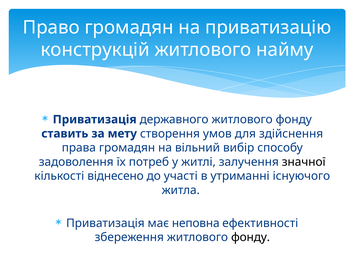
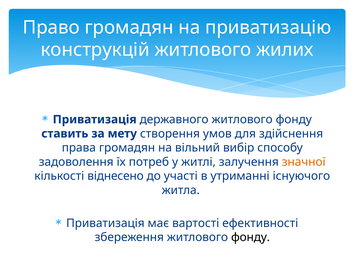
найму: найму -> жилих
значної colour: black -> orange
неповна: неповна -> вартості
